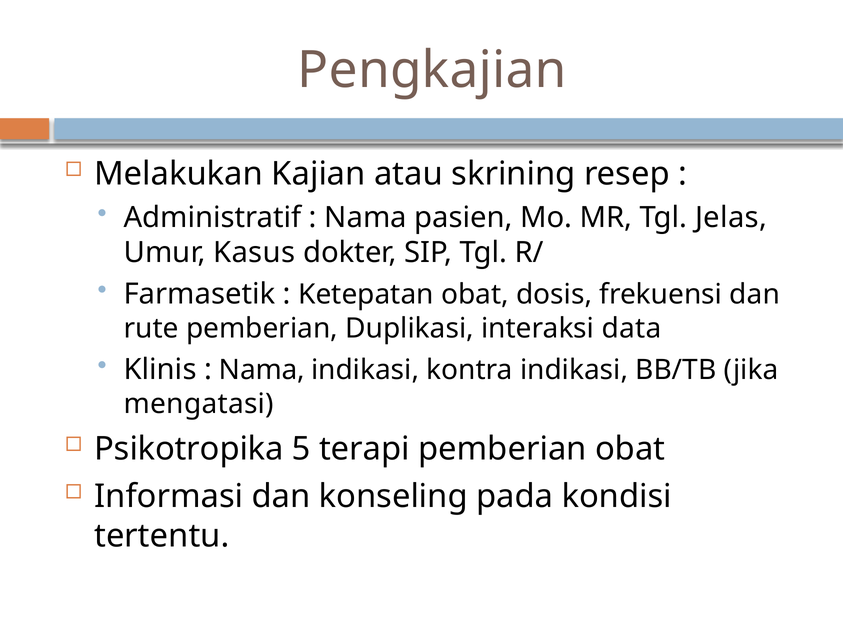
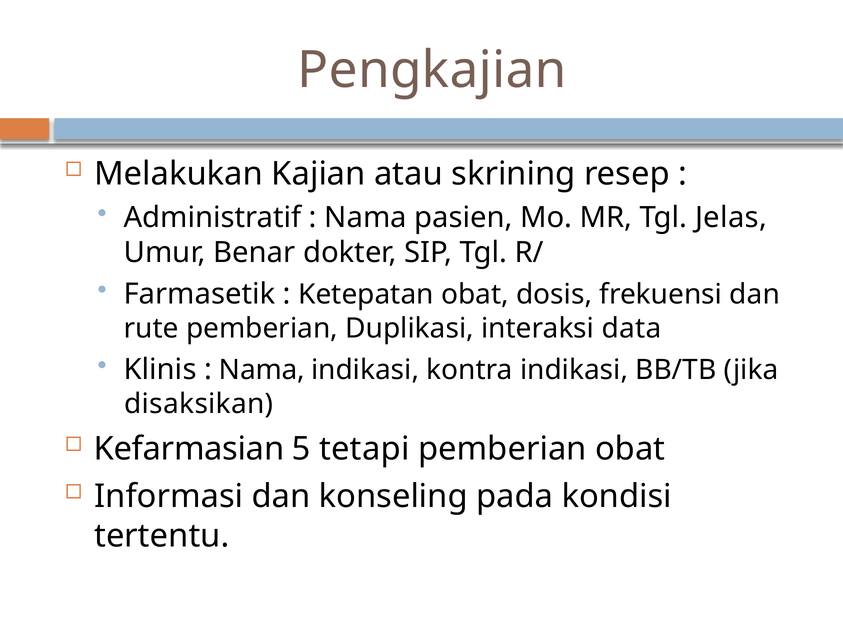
Kasus: Kasus -> Benar
mengatasi: mengatasi -> disaksikan
Psikotropika: Psikotropika -> Kefarmasian
terapi: terapi -> tetapi
